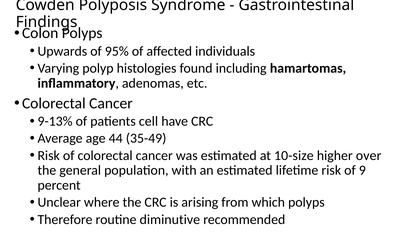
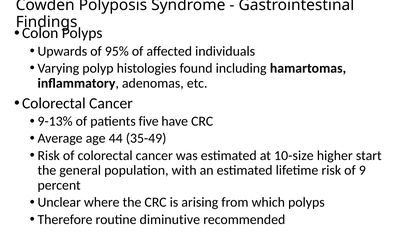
cell: cell -> five
over: over -> start
